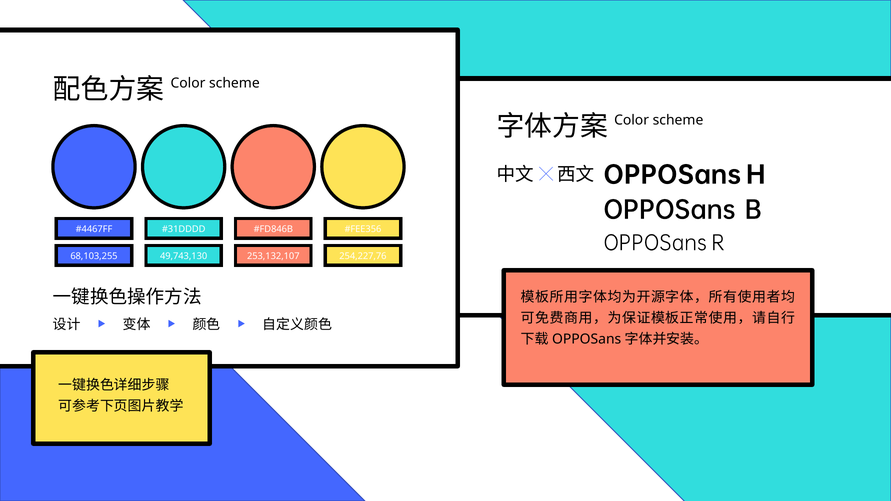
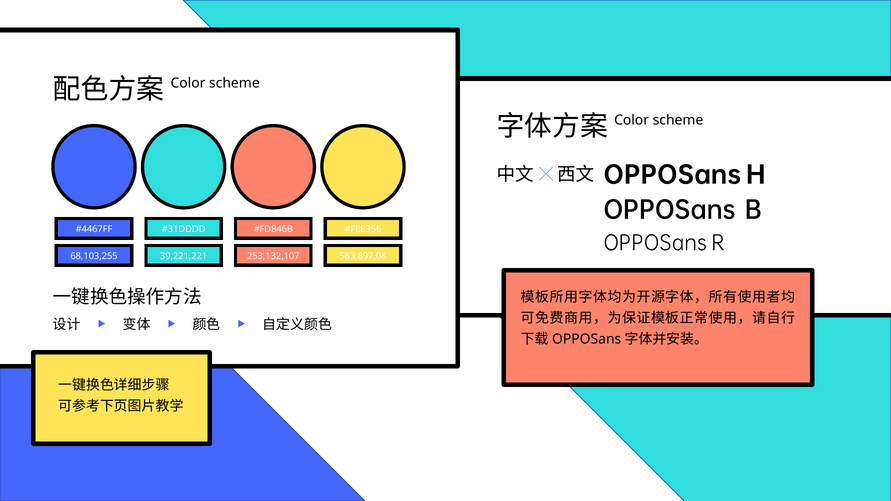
49,743,130: 49,743,130 -> 39,221,221
254,227,76: 254,227,76 -> 583,897,08
